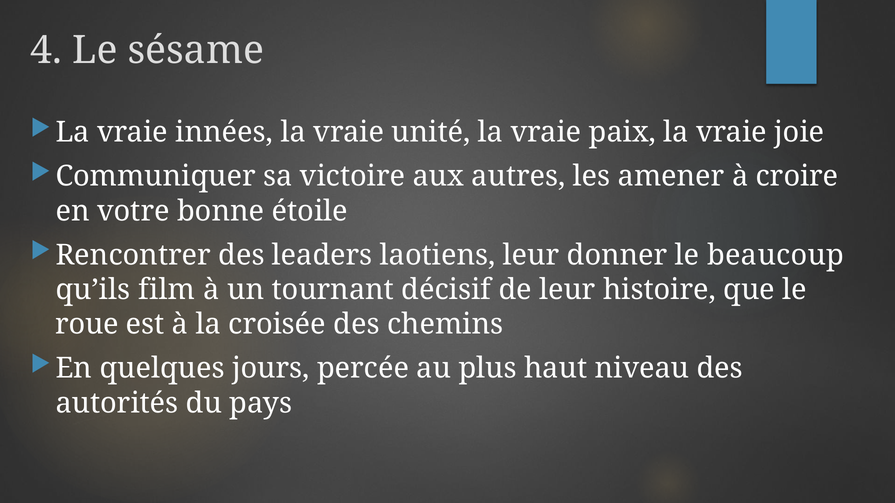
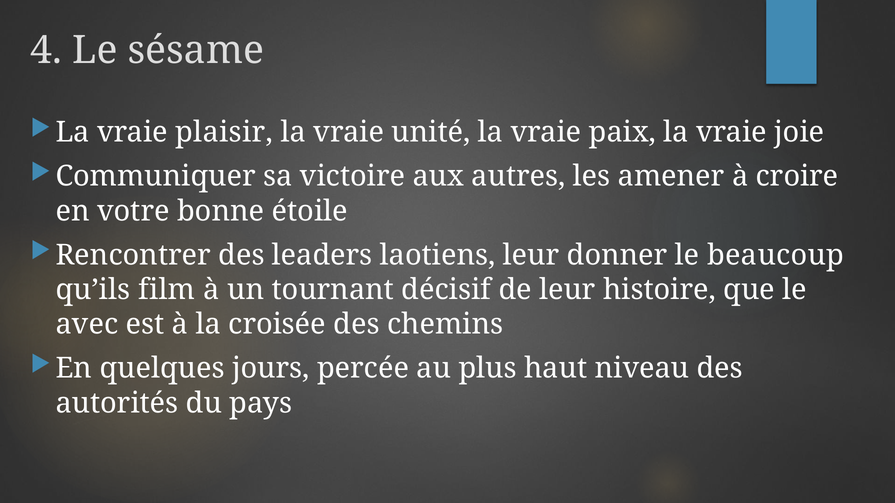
innées: innées -> plaisir
roue: roue -> avec
